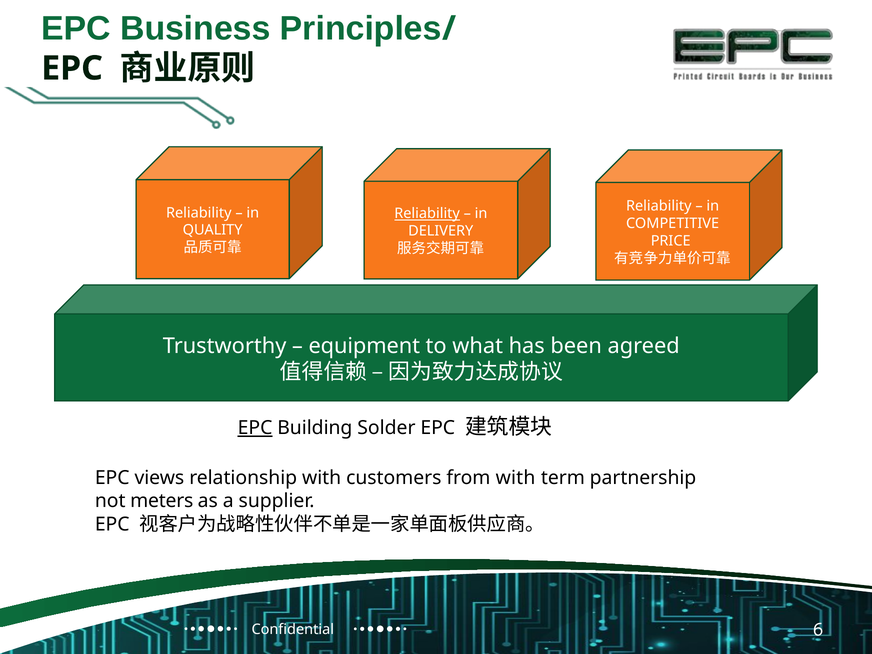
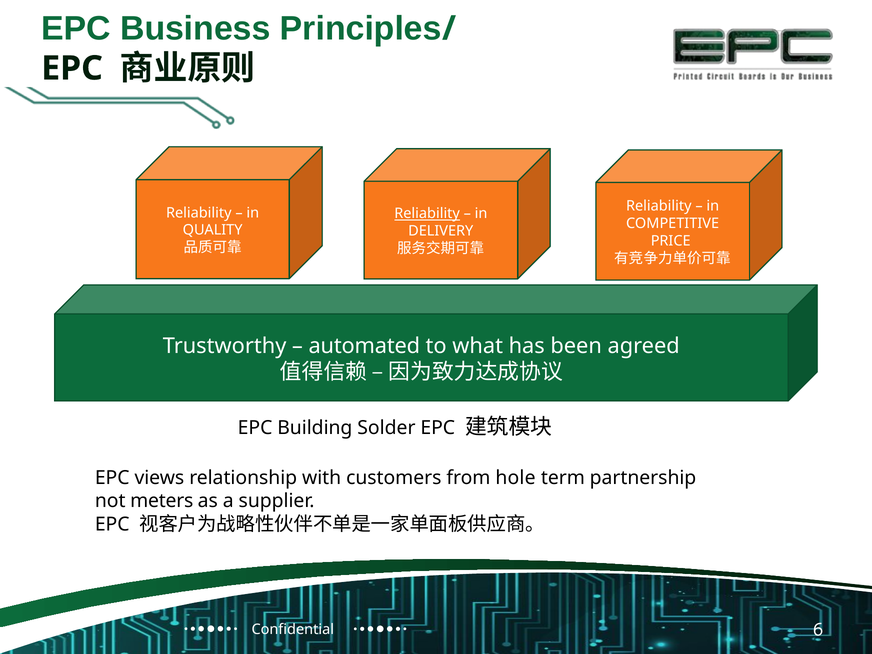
equipment: equipment -> automated
EPC at (255, 428) underline: present -> none
from with: with -> hole
